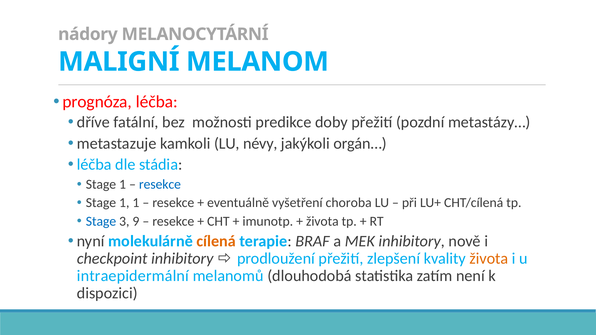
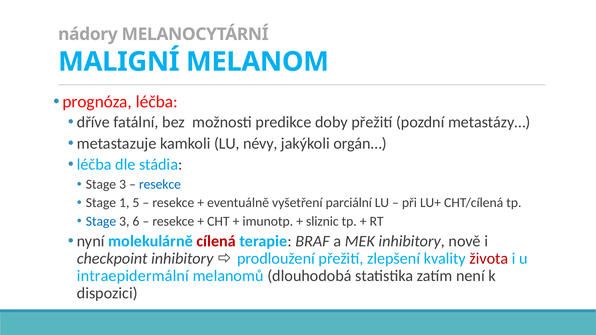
1 at (123, 184): 1 -> 3
1 1: 1 -> 5
choroba: choroba -> parciální
9: 9 -> 6
života at (322, 221): života -> sliznic
cílená colour: orange -> red
života at (489, 259) colour: orange -> red
